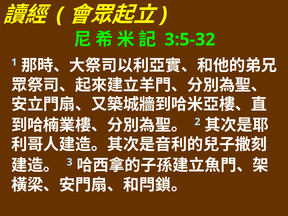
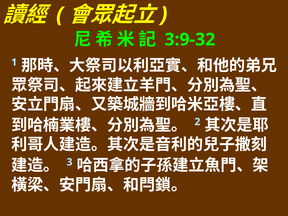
3:5-32: 3:5-32 -> 3:9-32
